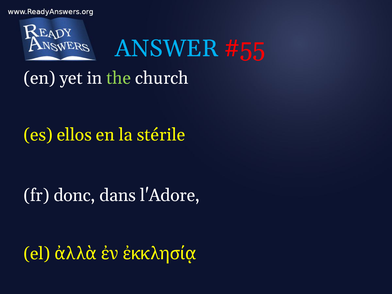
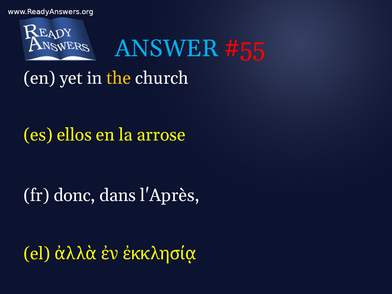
the colour: light green -> yellow
stérile: stérile -> arrose
l'Adore: l'Adore -> l'Après
